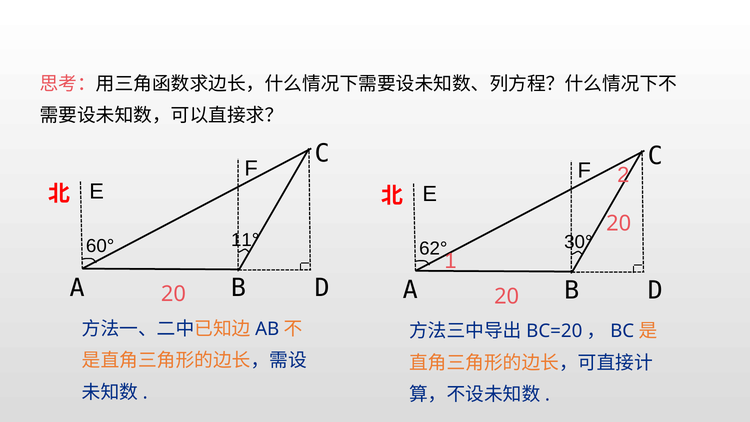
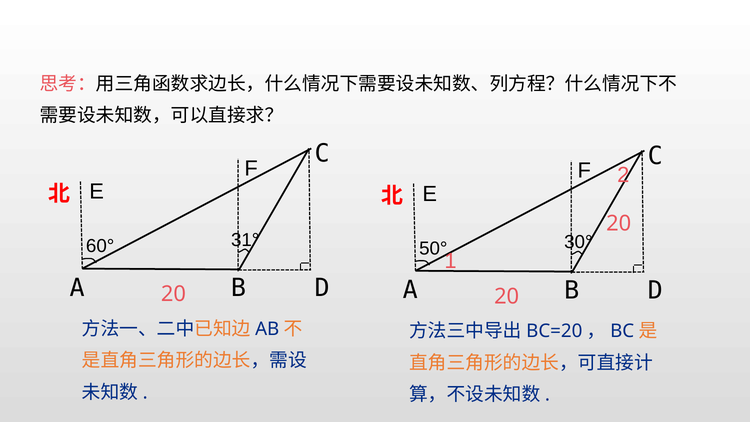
11°: 11° -> 31°
62°: 62° -> 50°
